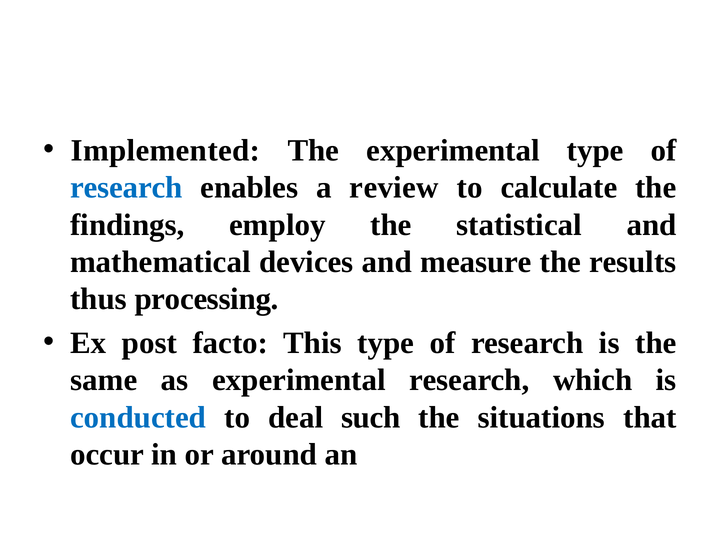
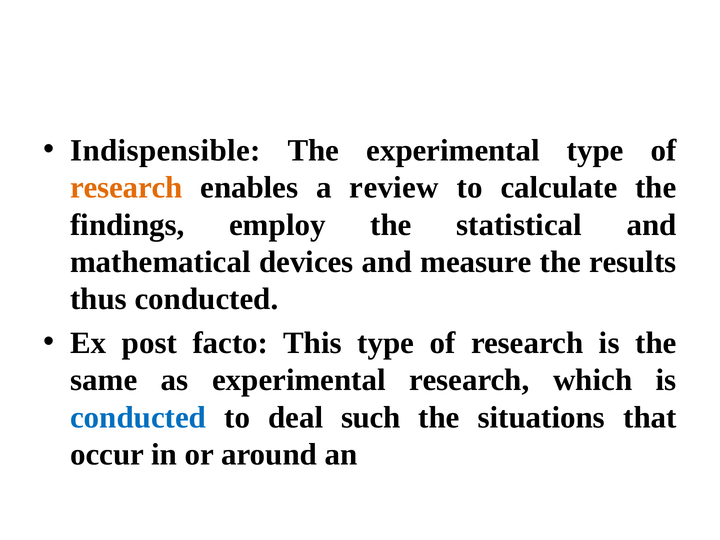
Implemented: Implemented -> Indispensible
research at (126, 188) colour: blue -> orange
thus processing: processing -> conducted
